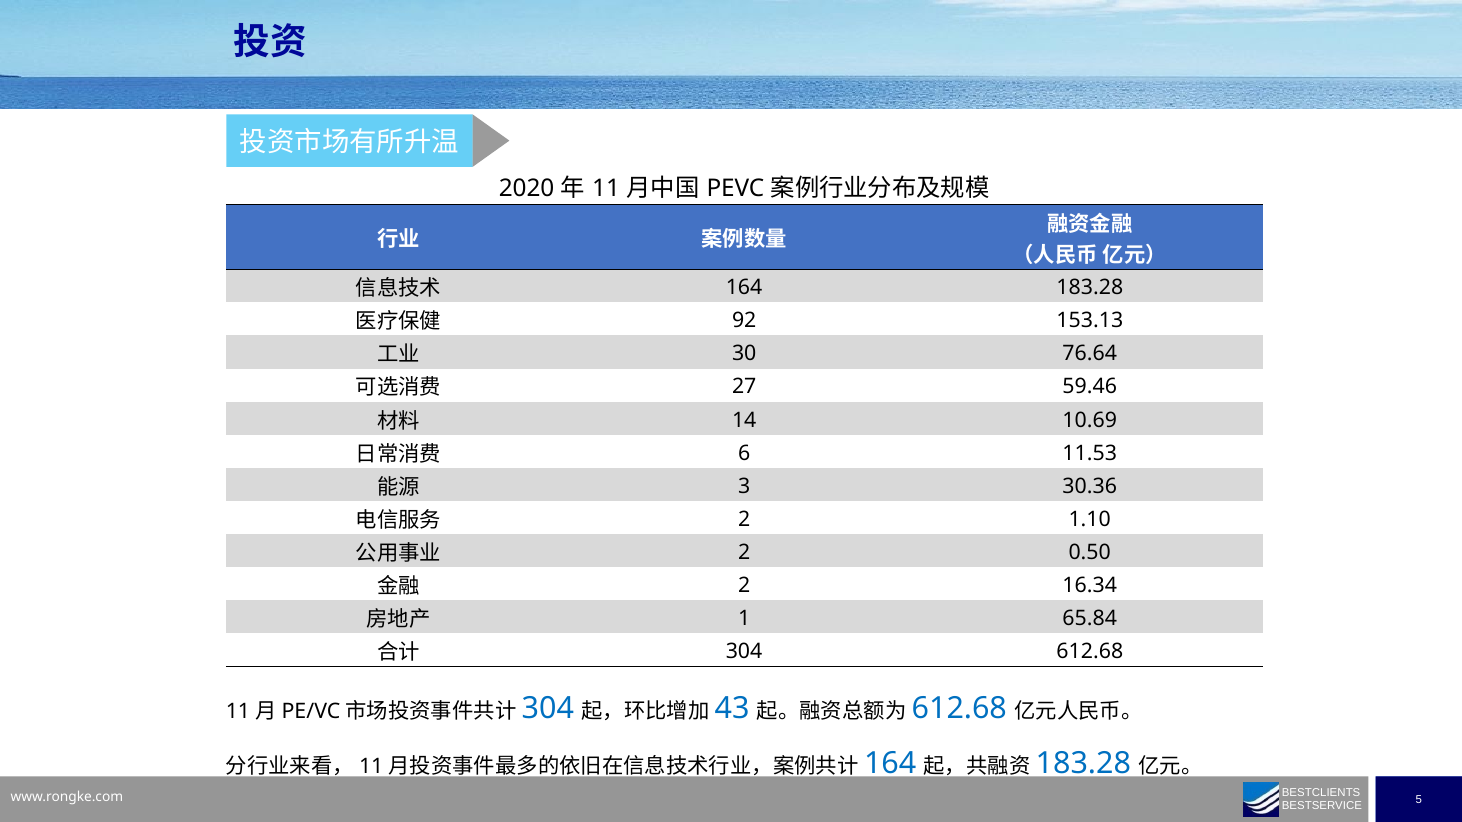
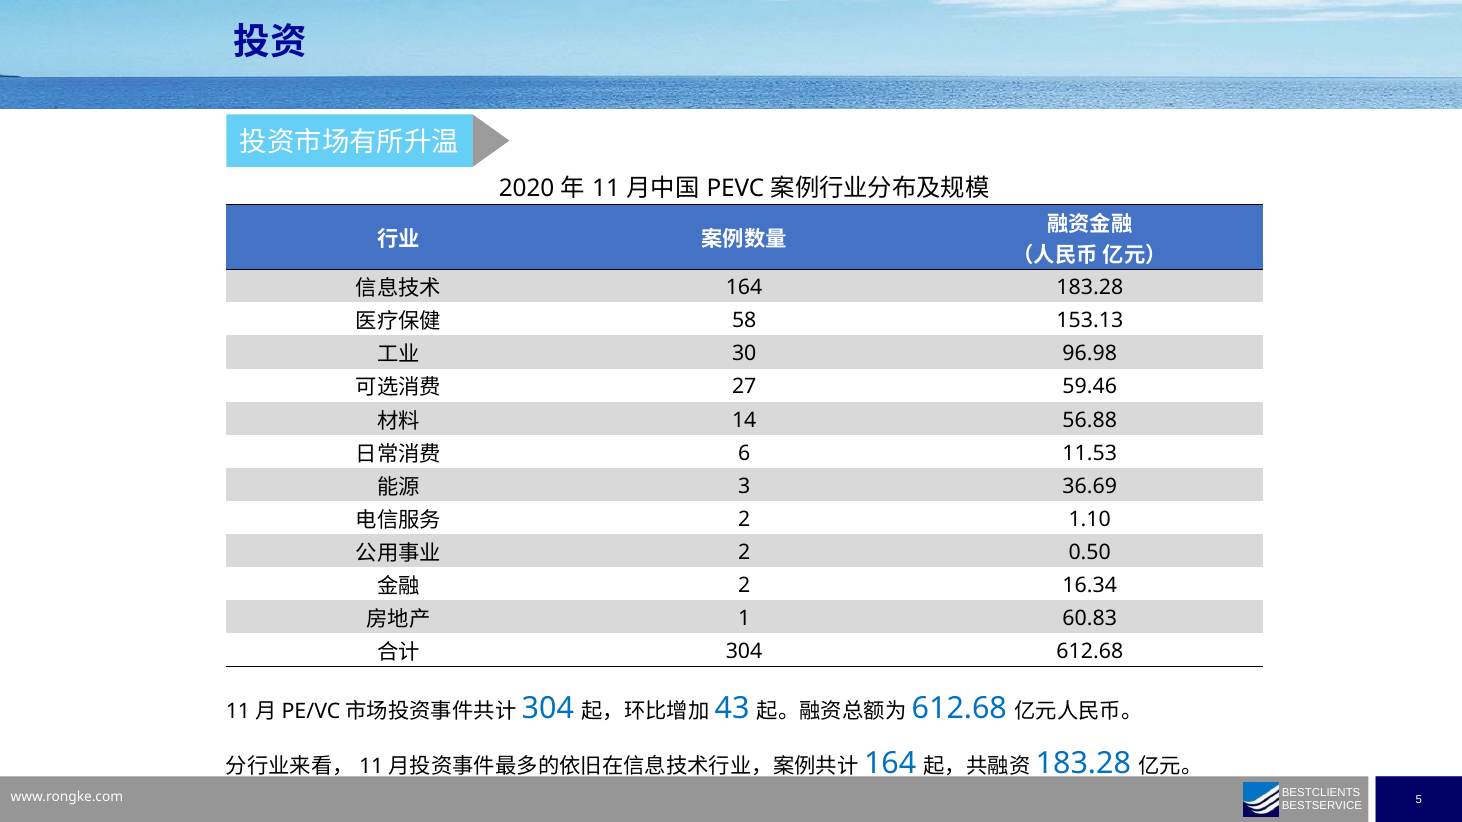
92: 92 -> 58
76.64: 76.64 -> 96.98
10.69: 10.69 -> 56.88
30.36: 30.36 -> 36.69
65.84: 65.84 -> 60.83
